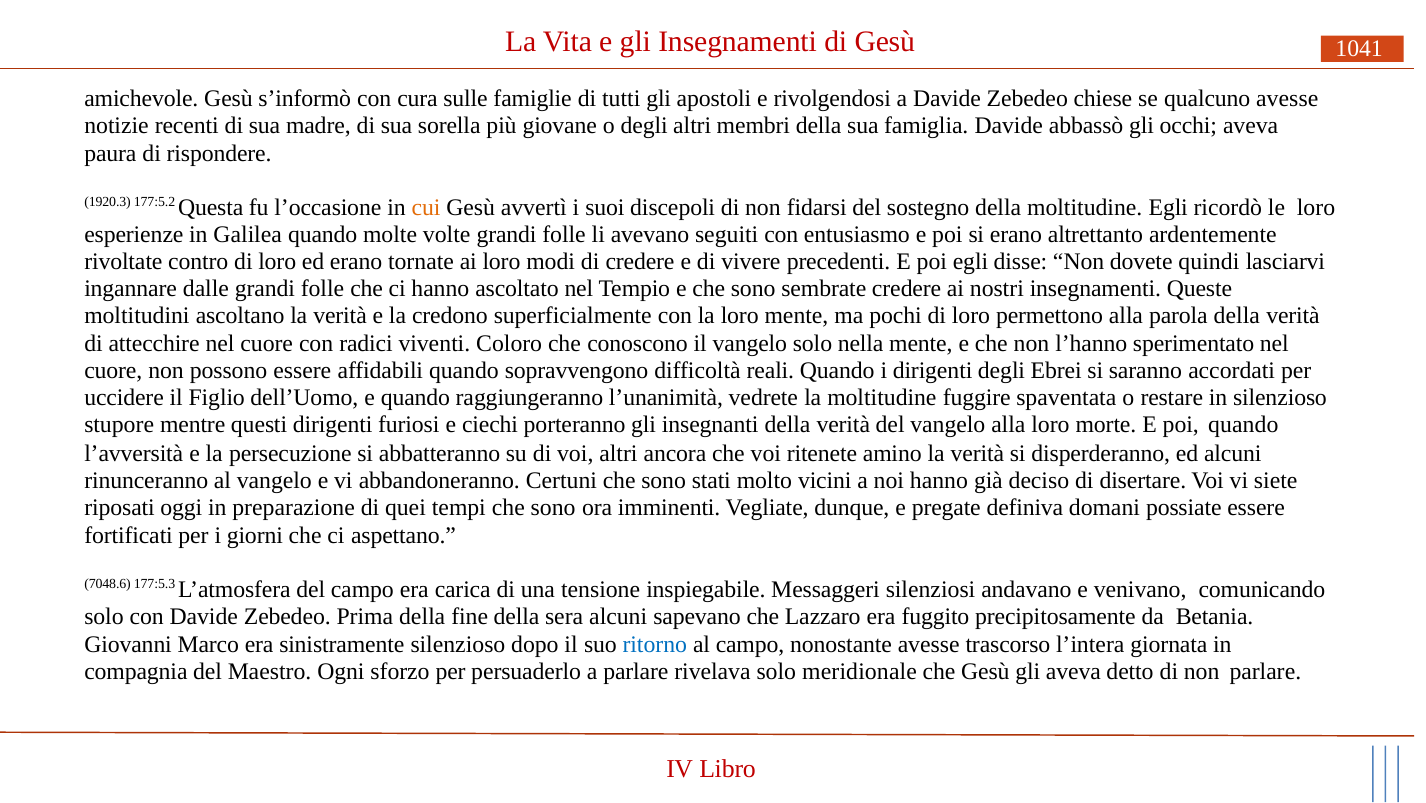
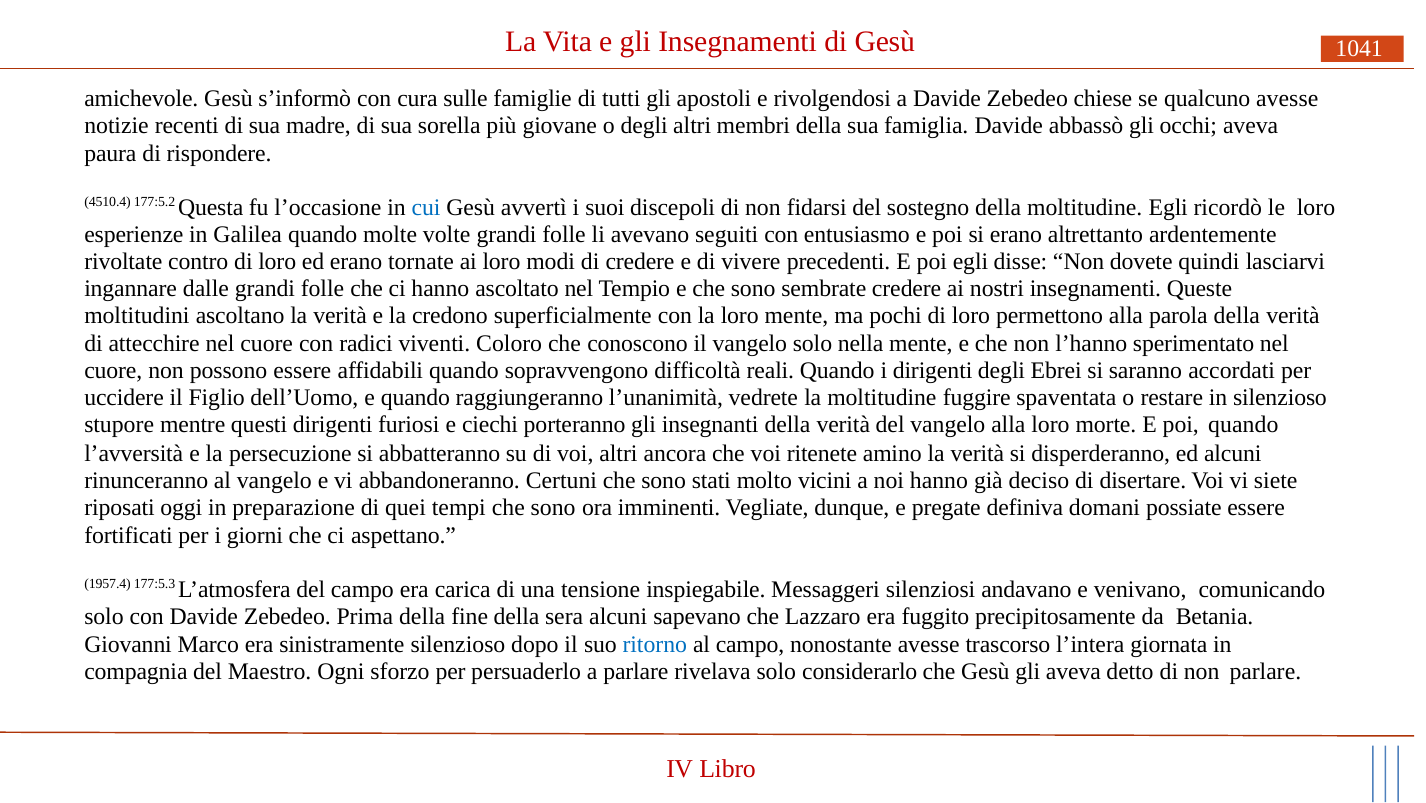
1920.3: 1920.3 -> 4510.4
cui colour: orange -> blue
7048.6: 7048.6 -> 1957.4
meridionale: meridionale -> considerarlo
